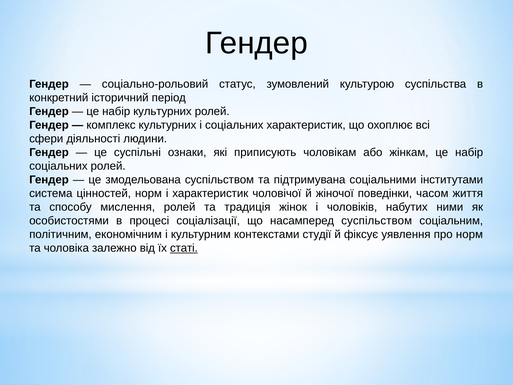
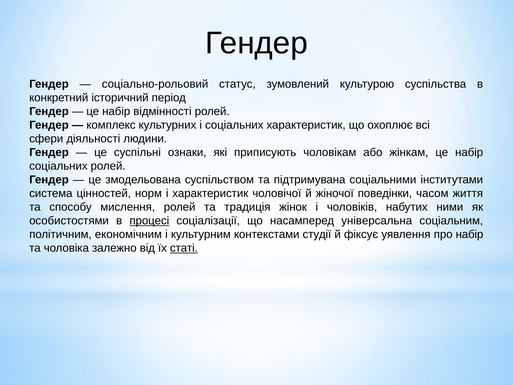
набір культурних: культурних -> відмінності
процесі underline: none -> present
насамперед суспільством: суспільством -> універсальна
про норм: норм -> набір
